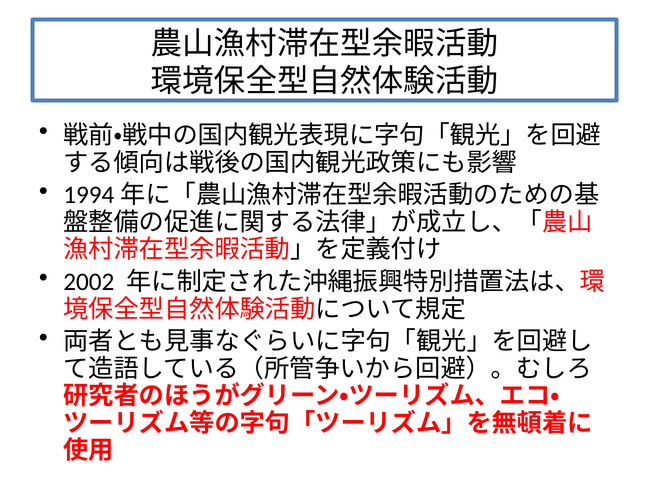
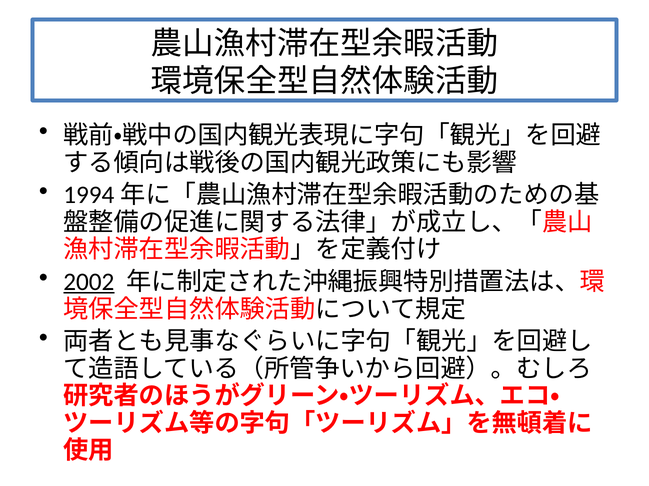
2002 underline: none -> present
